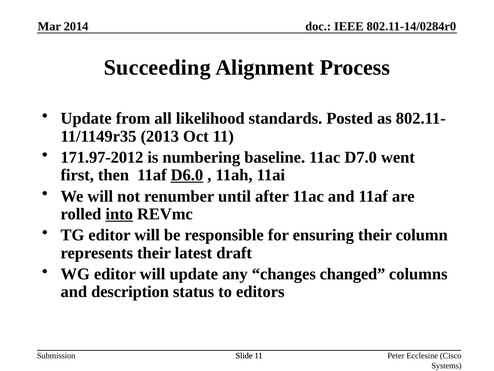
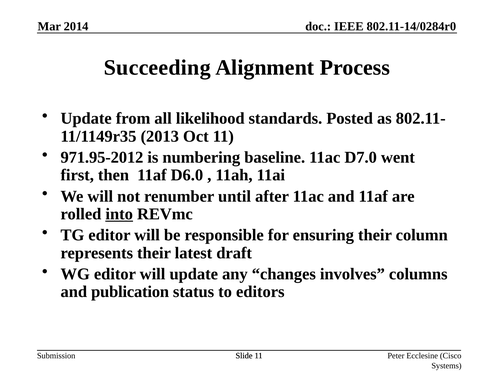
171.97-2012: 171.97-2012 -> 971.95-2012
D6.0 underline: present -> none
changed: changed -> involves
description: description -> publication
